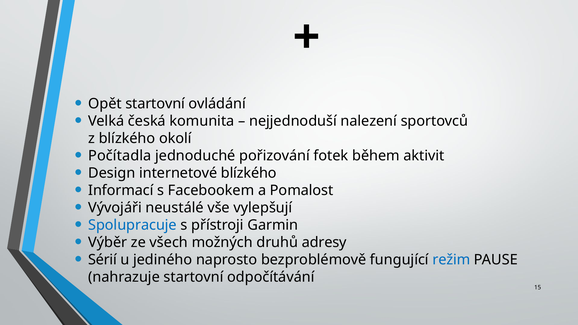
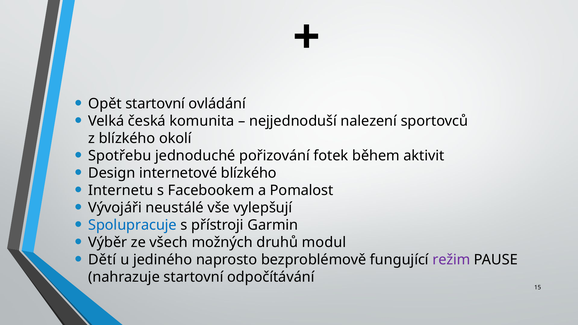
Počítadla: Počítadla -> Spotřebu
Informací: Informací -> Internetu
adresy: adresy -> modul
Sérií: Sérií -> Dětí
režim colour: blue -> purple
